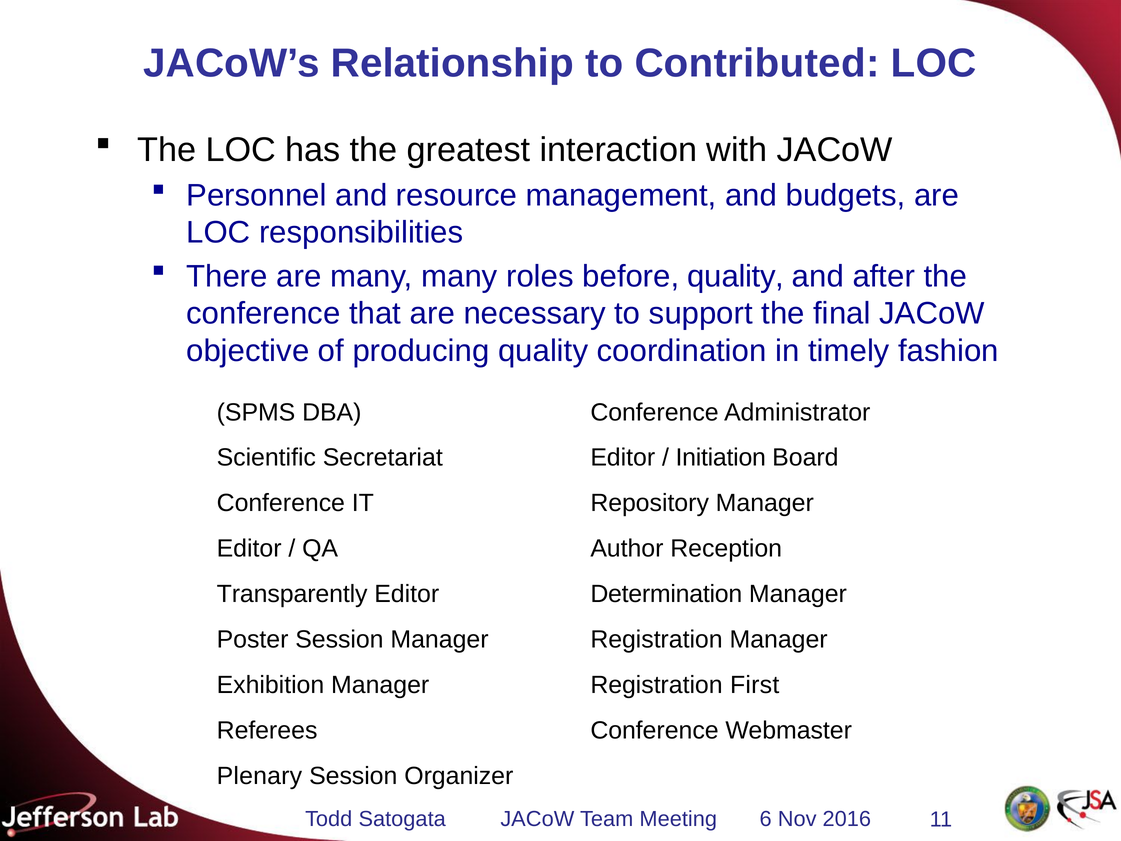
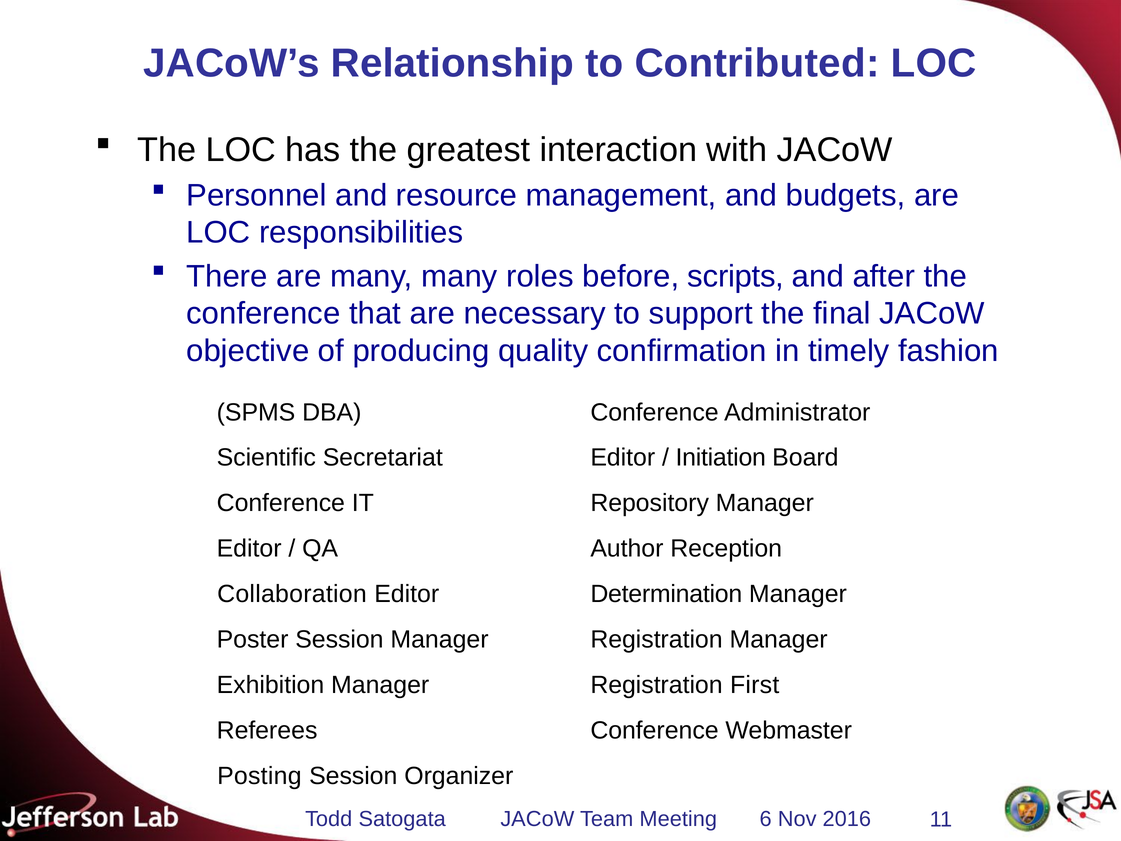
before quality: quality -> scripts
coordination: coordination -> confirmation
Transparently: Transparently -> Collaboration
Plenary: Plenary -> Posting
